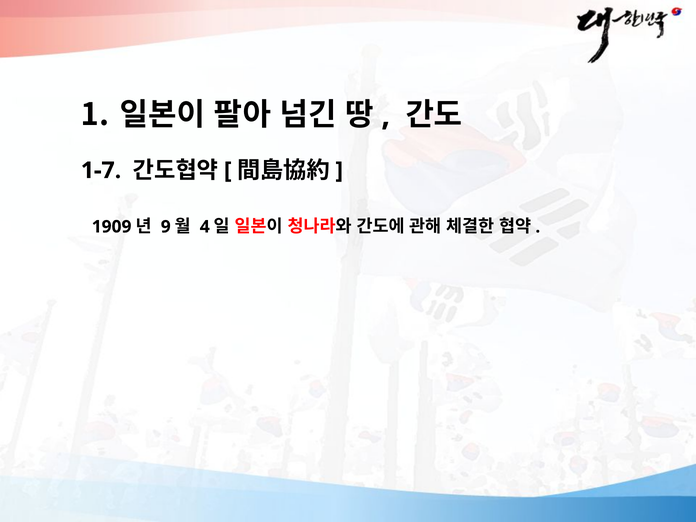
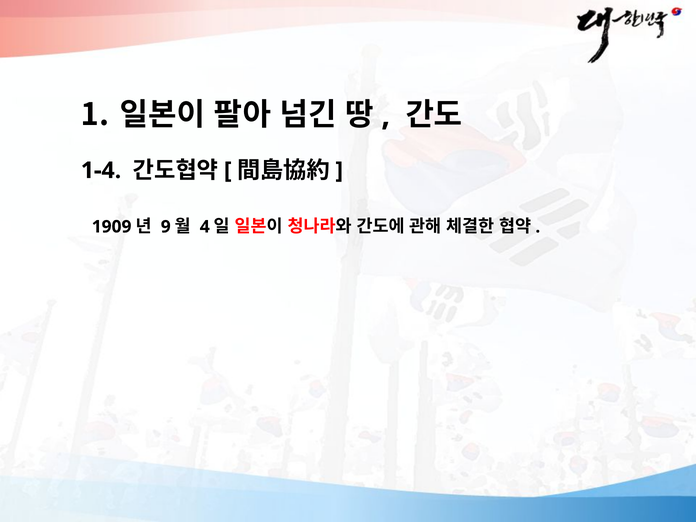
1-7: 1-7 -> 1-4
